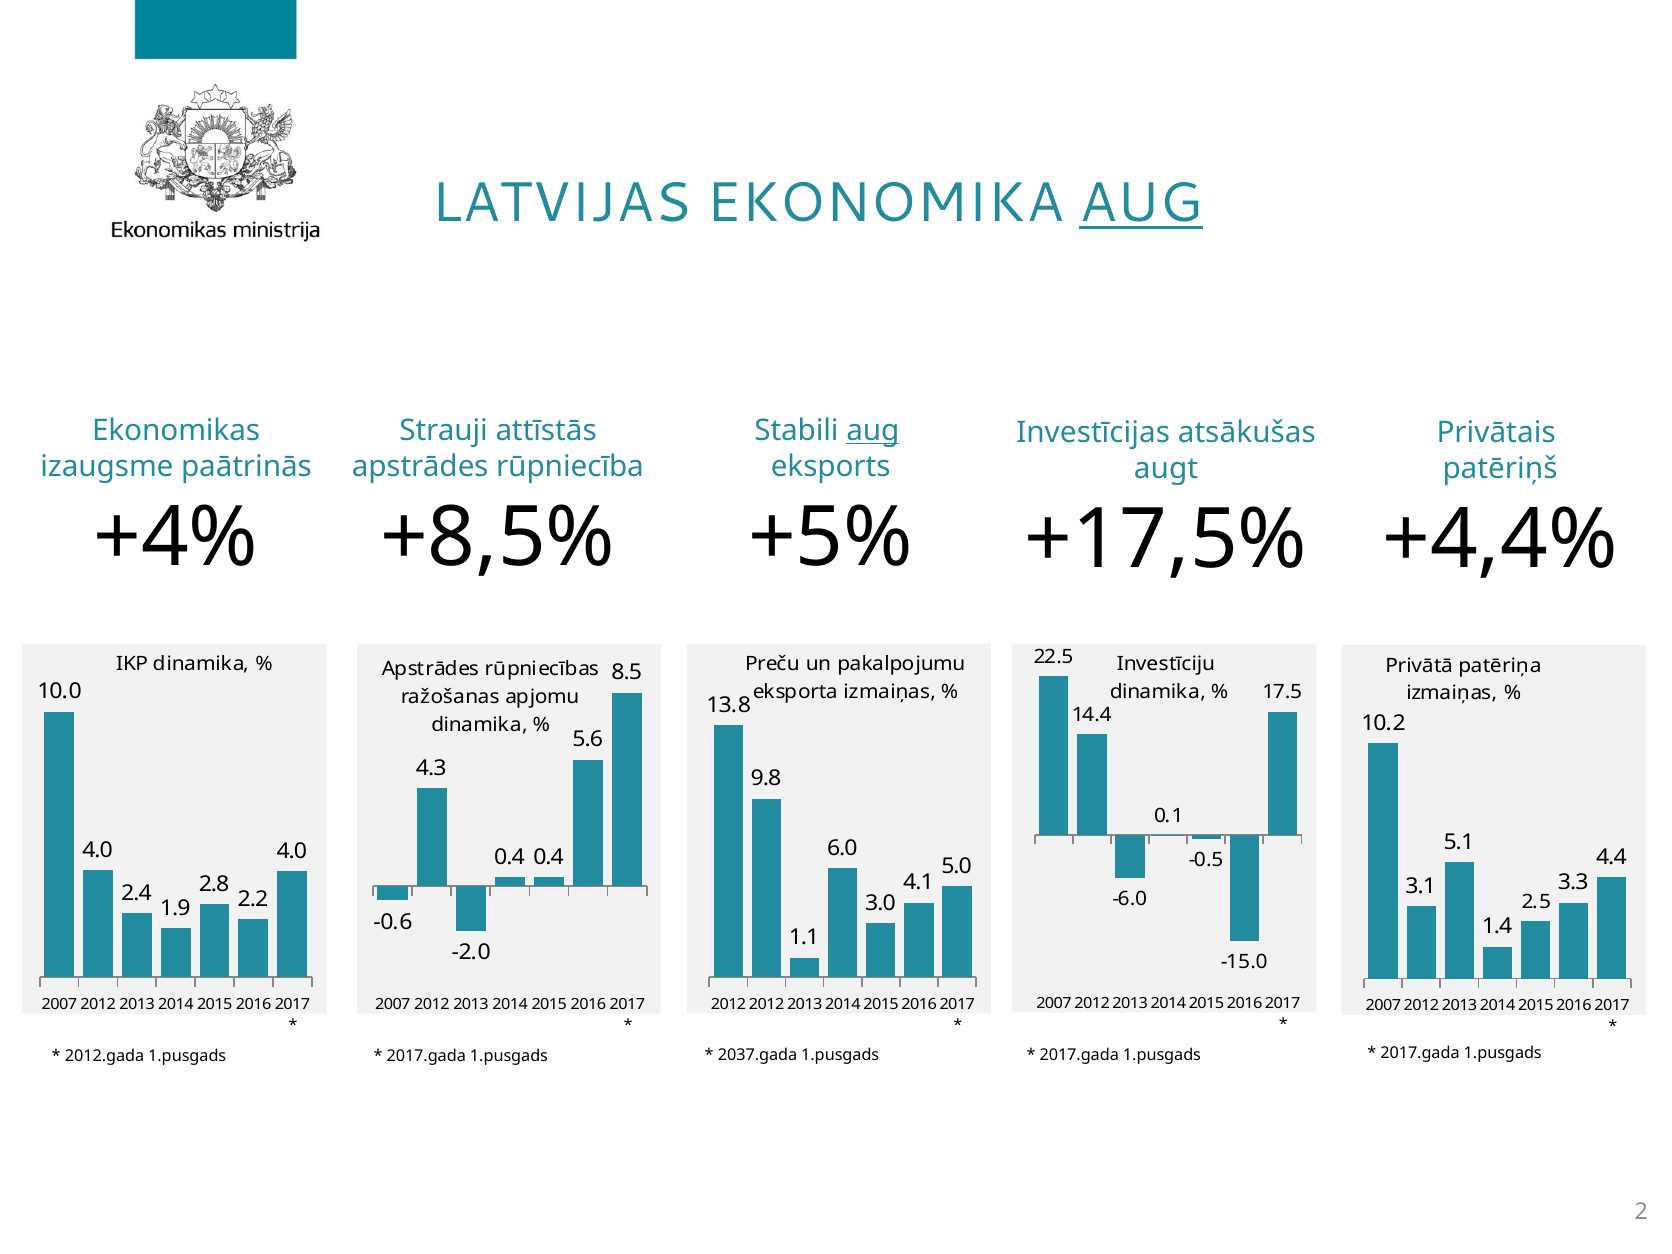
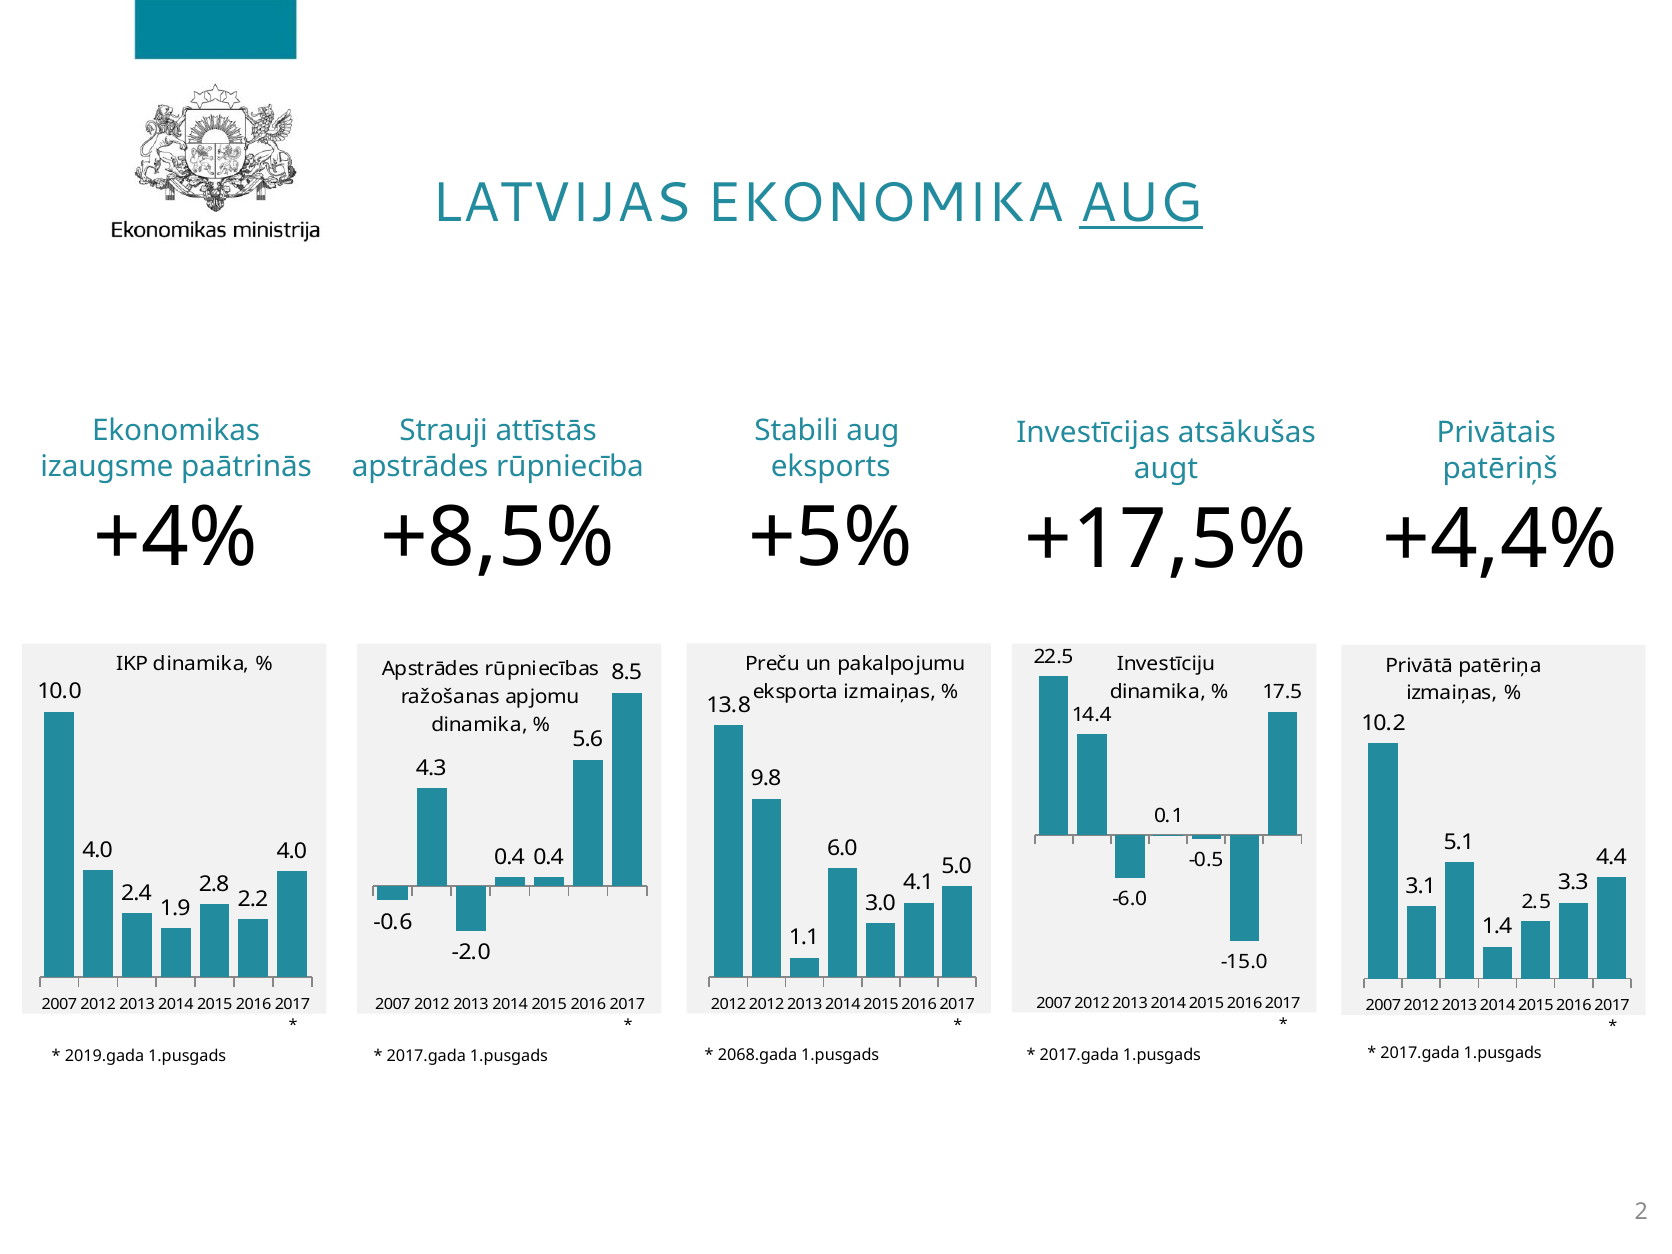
aug at (873, 431) underline: present -> none
2012.gada: 2012.gada -> 2019.gada
2037.gada: 2037.gada -> 2068.gada
